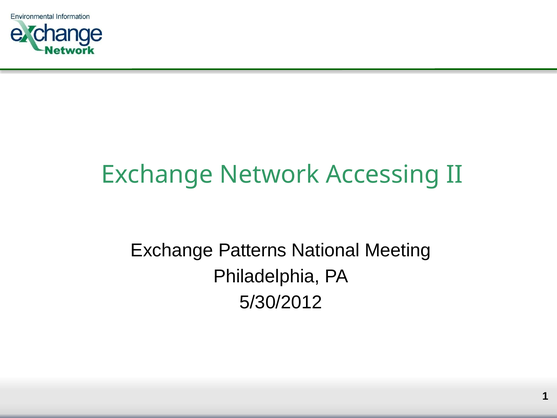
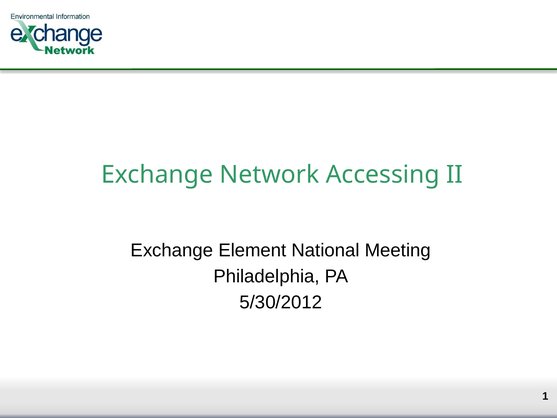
Patterns: Patterns -> Element
